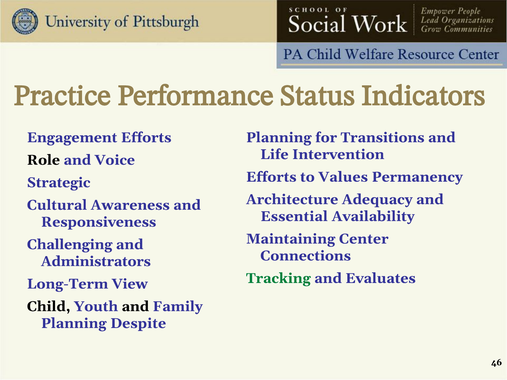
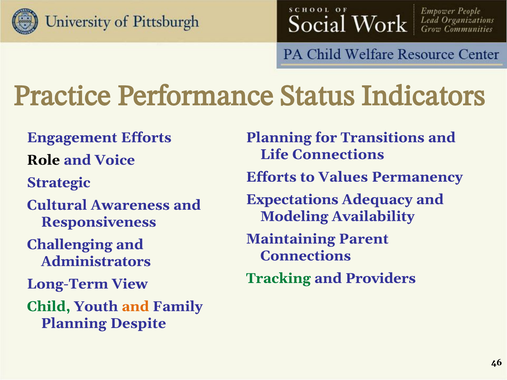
Life Intervention: Intervention -> Connections
Architecture: Architecture -> Expectations
Essential: Essential -> Modeling
Center: Center -> Parent
Evaluates: Evaluates -> Providers
Child colour: black -> green
and at (135, 307) colour: black -> orange
